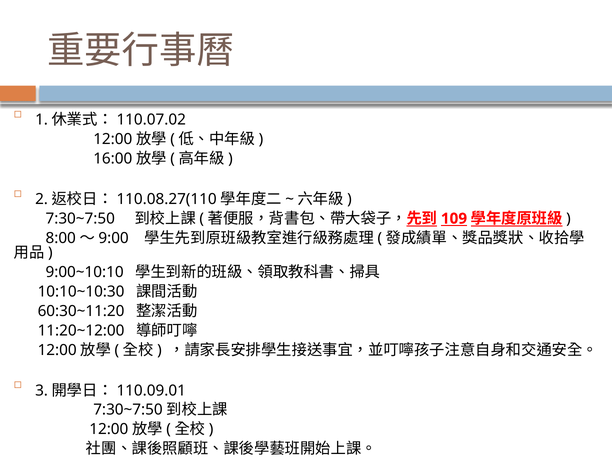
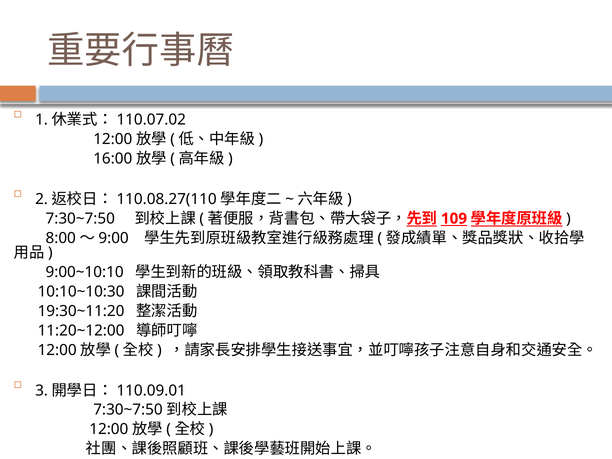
60:30~11:20: 60:30~11:20 -> 19:30~11:20
